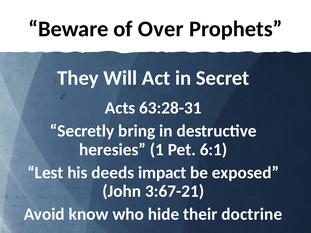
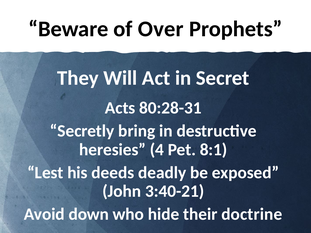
63:28-31: 63:28-31 -> 80:28-31
1: 1 -> 4
6:1: 6:1 -> 8:1
impact: impact -> deadly
3:67-21: 3:67-21 -> 3:40-21
know: know -> down
